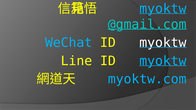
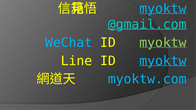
myoktw at (163, 43) colour: white -> light green
